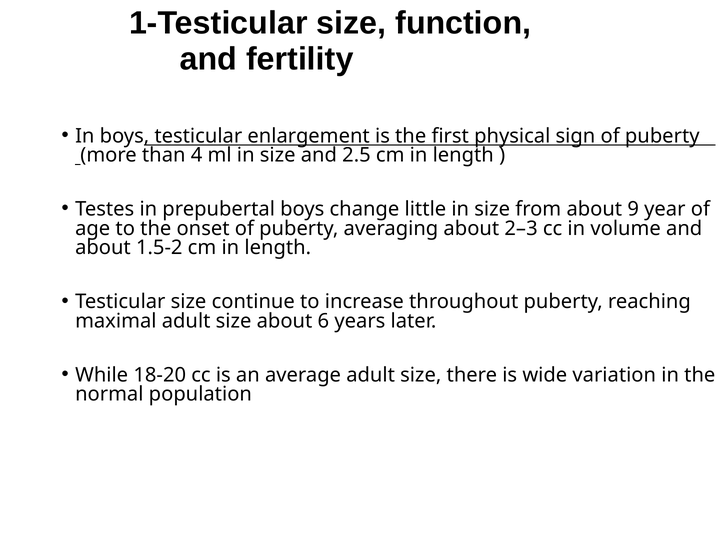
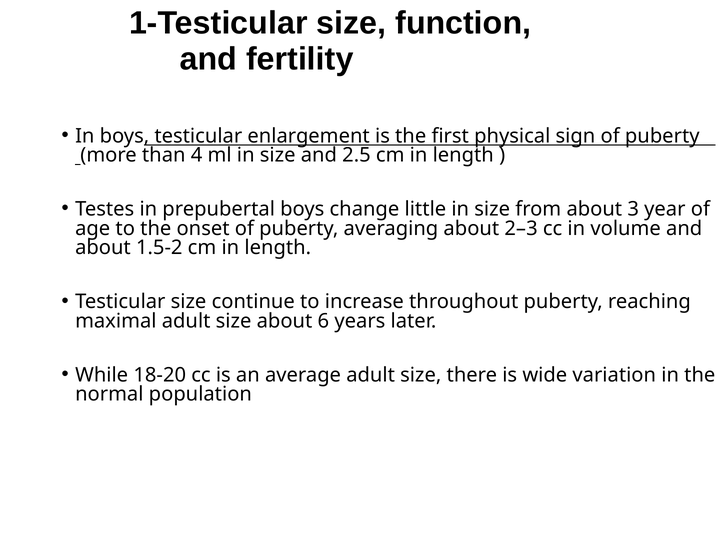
9: 9 -> 3
